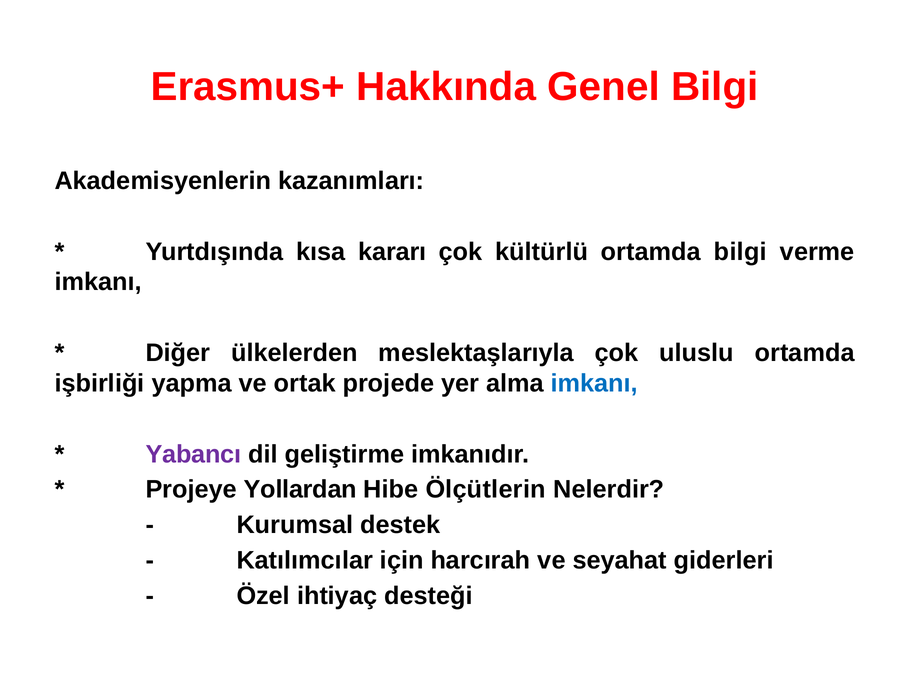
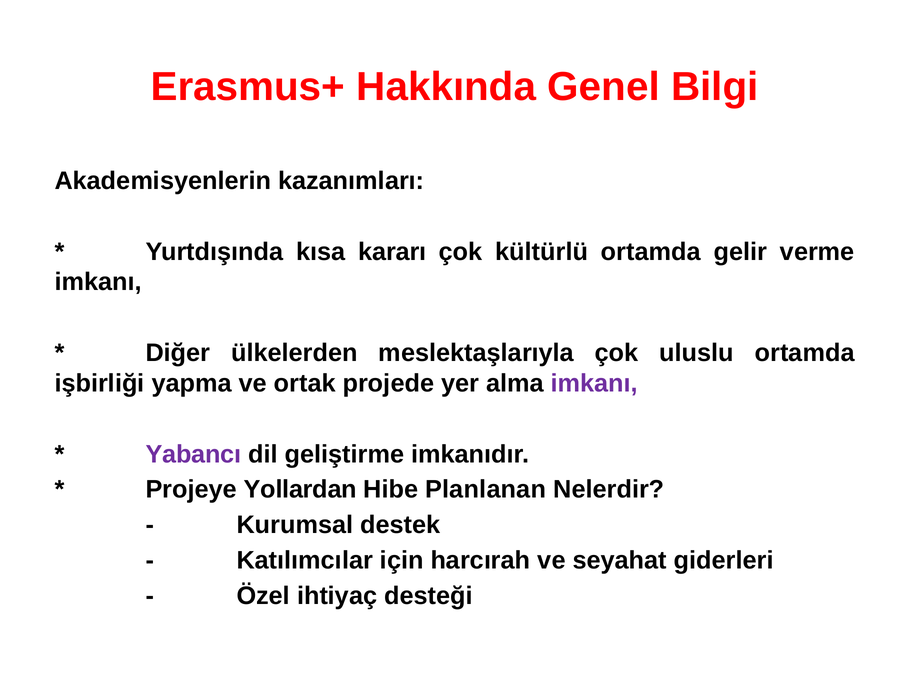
ortamda bilgi: bilgi -> gelir
imkanı at (594, 383) colour: blue -> purple
Ölçütlerin: Ölçütlerin -> Planlanan
